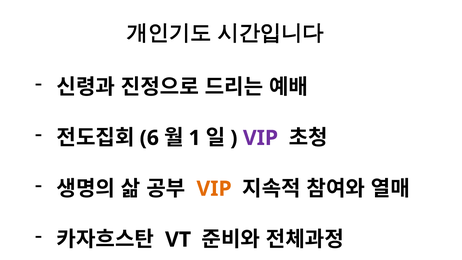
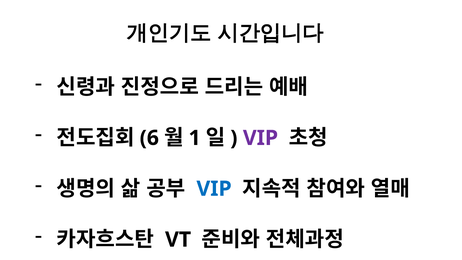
VIP at (214, 189) colour: orange -> blue
